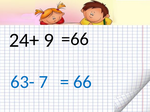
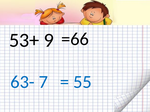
24+: 24+ -> 53+
66: 66 -> 55
